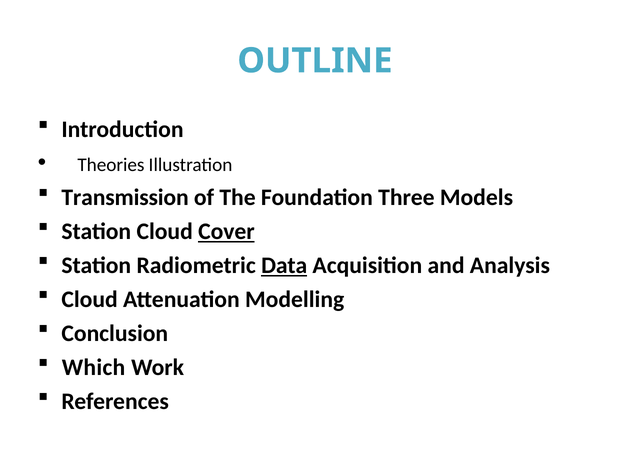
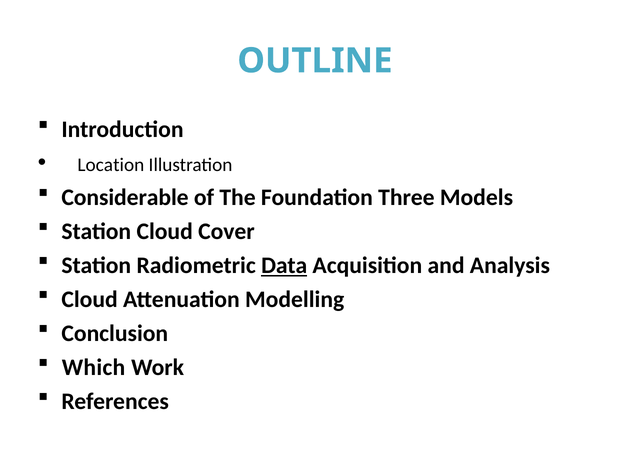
Theories: Theories -> Location
Transmission: Transmission -> Considerable
Cover underline: present -> none
